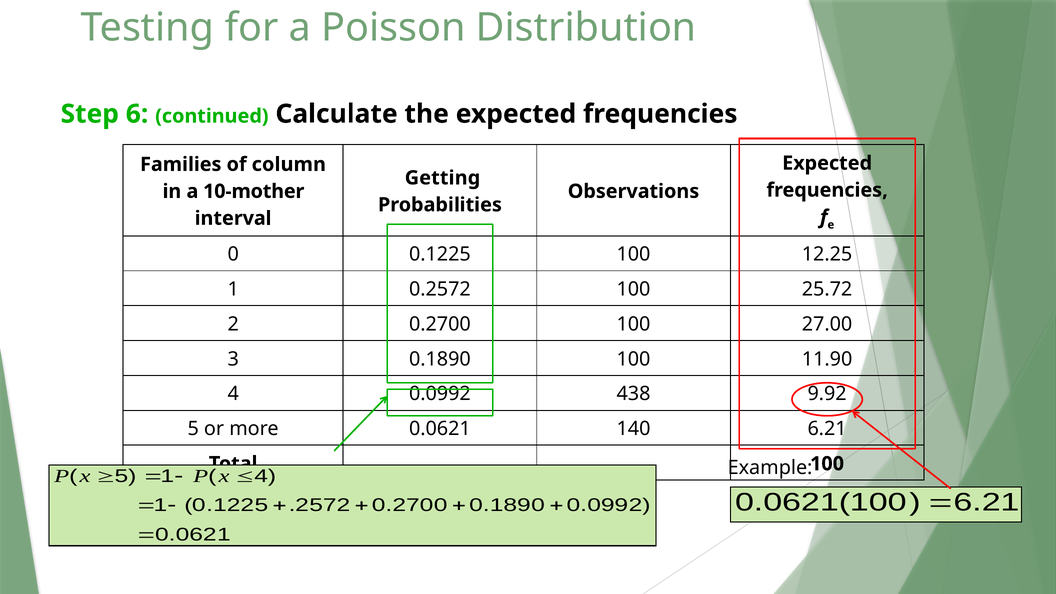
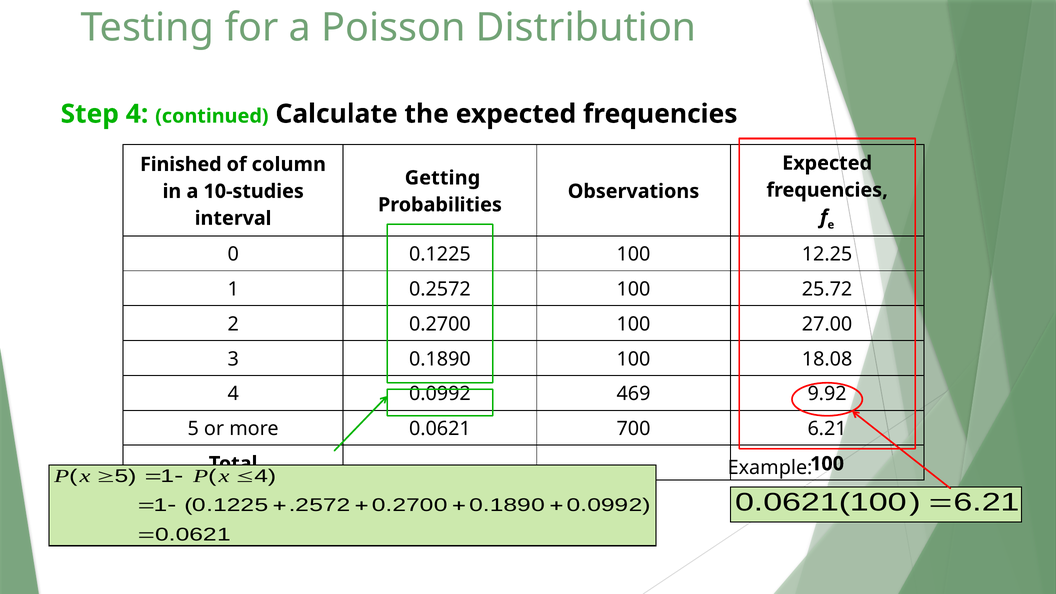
Step 6: 6 -> 4
Families: Families -> Finished
10-mother: 10-mother -> 10-studies
11.90: 11.90 -> 18.08
438: 438 -> 469
140: 140 -> 700
